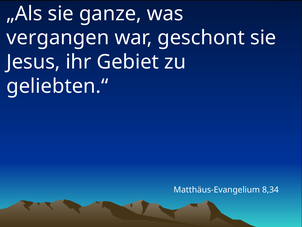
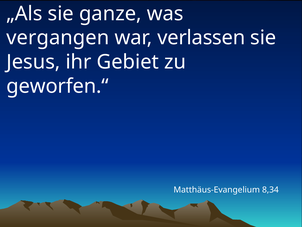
geschont: geschont -> verlassen
geliebten.“: geliebten.“ -> geworfen.“
